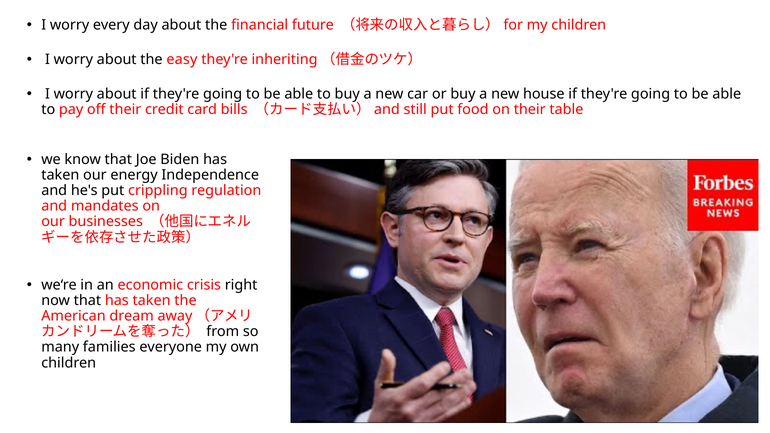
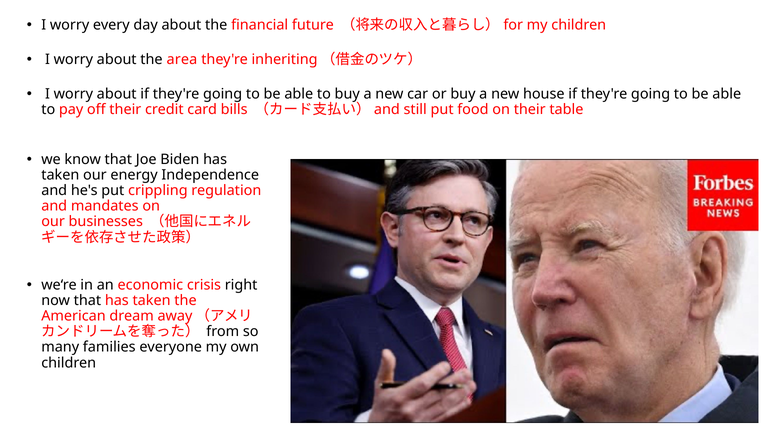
easy: easy -> area
